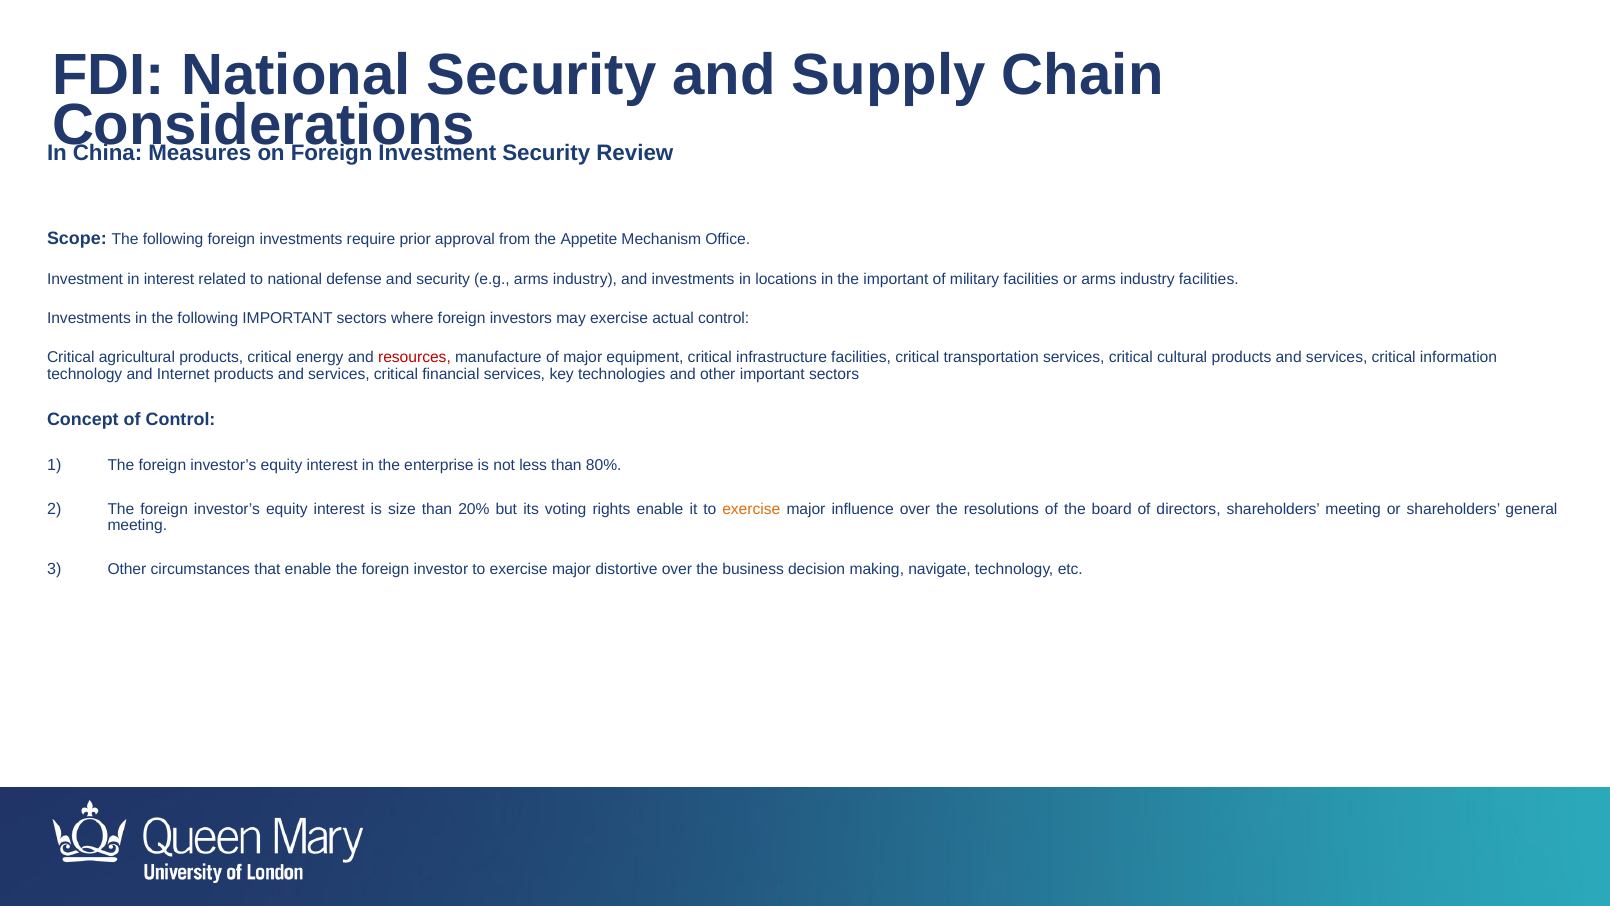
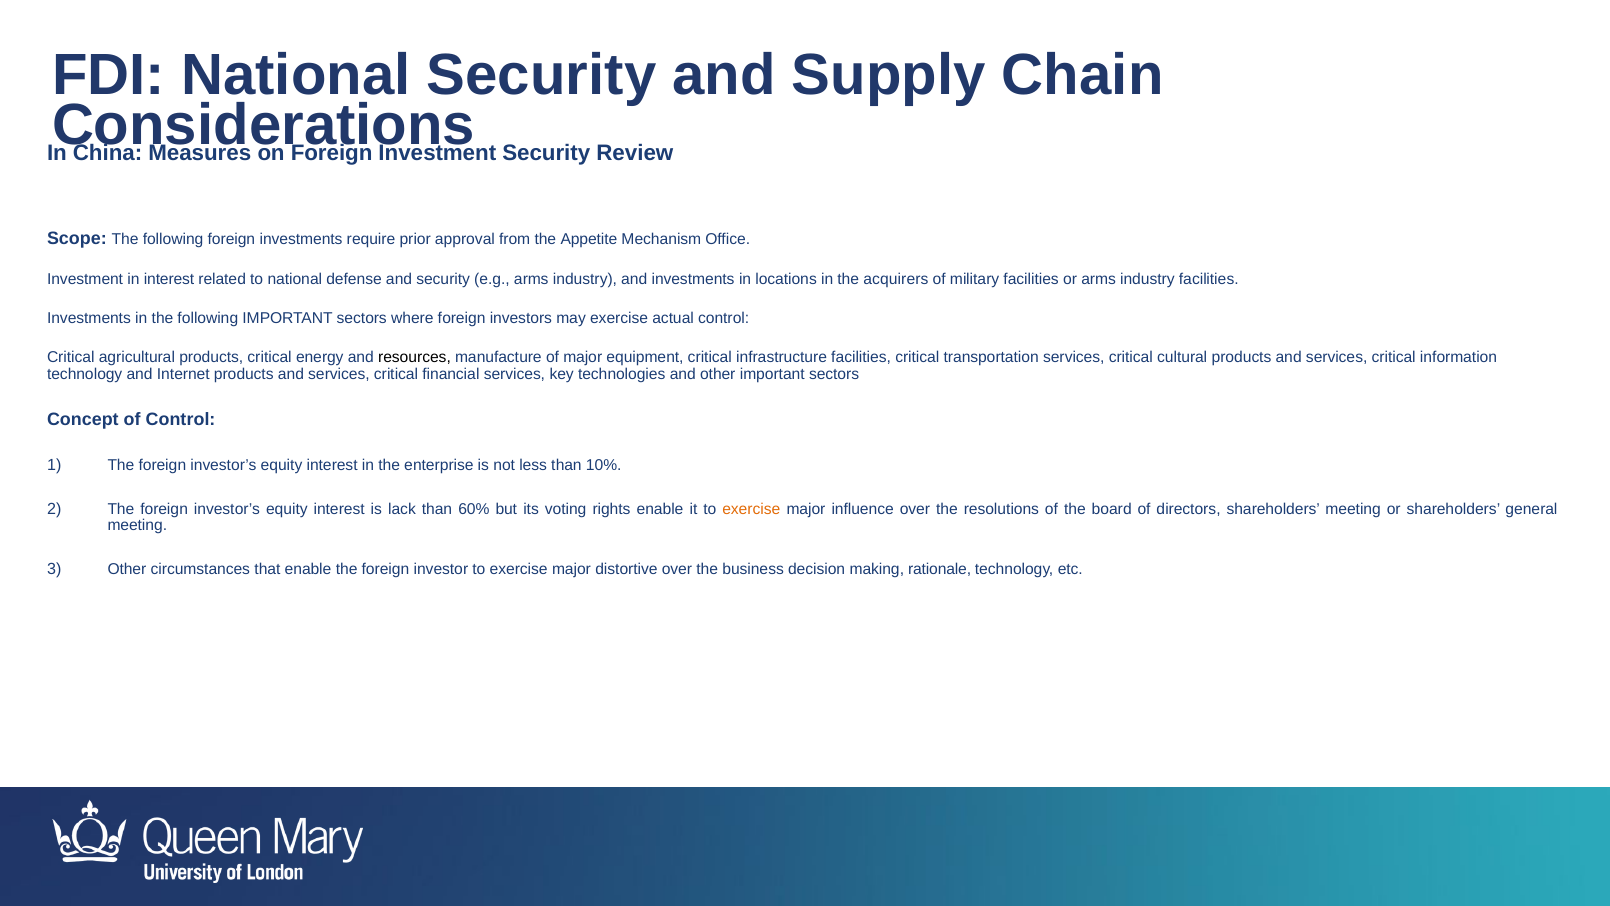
the important: important -> acquirers
resources colour: red -> black
80%: 80% -> 10%
size: size -> lack
20%: 20% -> 60%
navigate: navigate -> rationale
